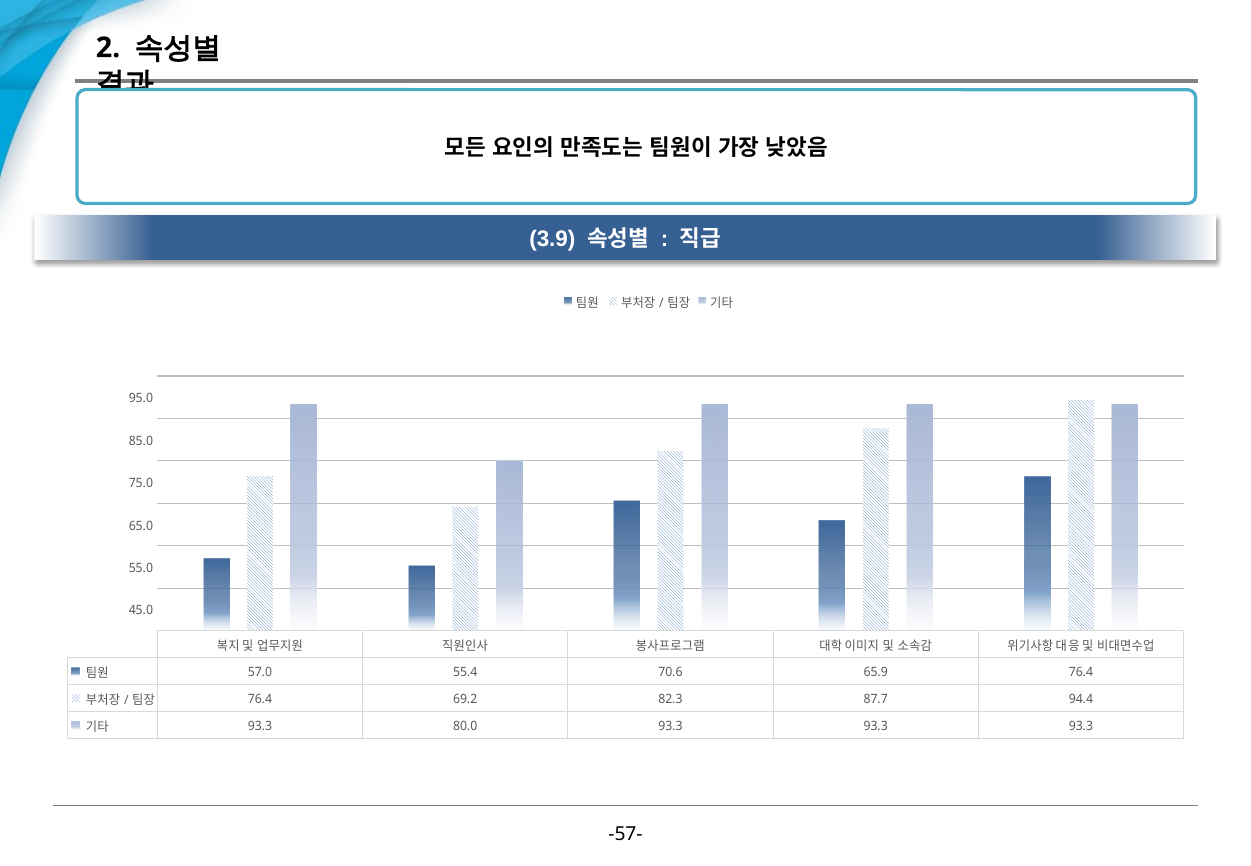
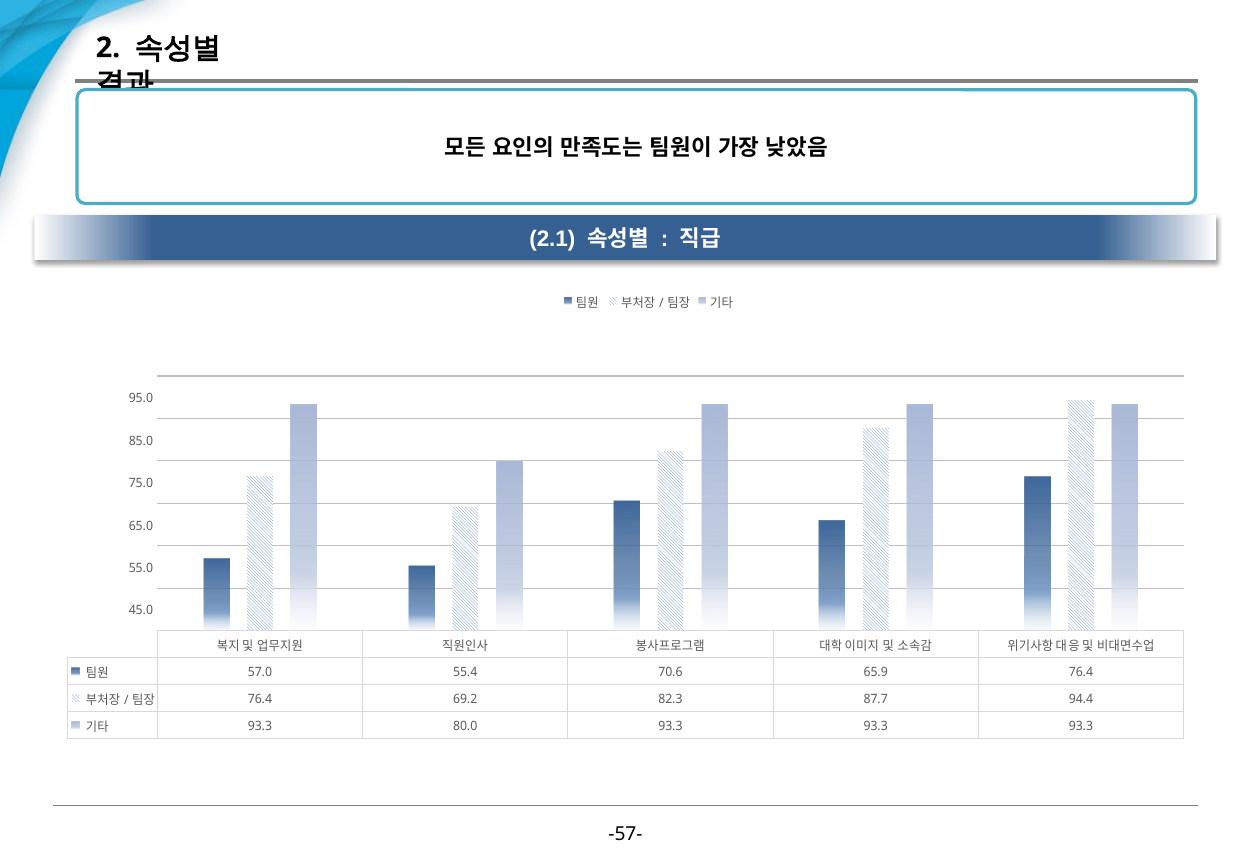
3.9: 3.9 -> 2.1
